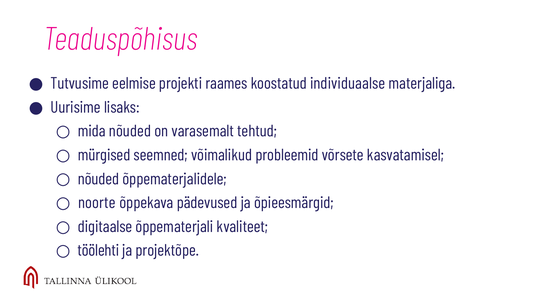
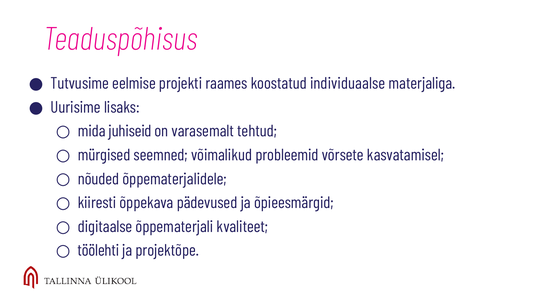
mida nõuded: nõuded -> juhiseid
noorte: noorte -> kiiresti
